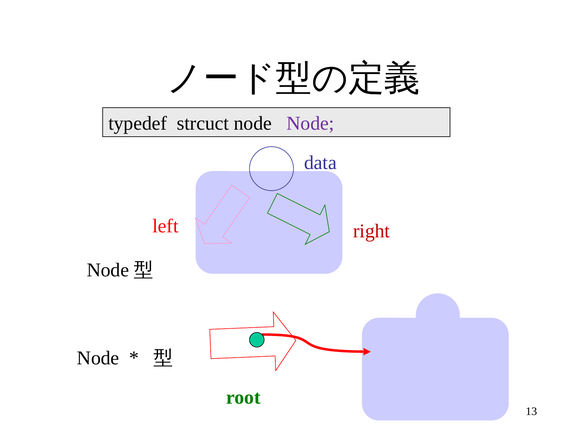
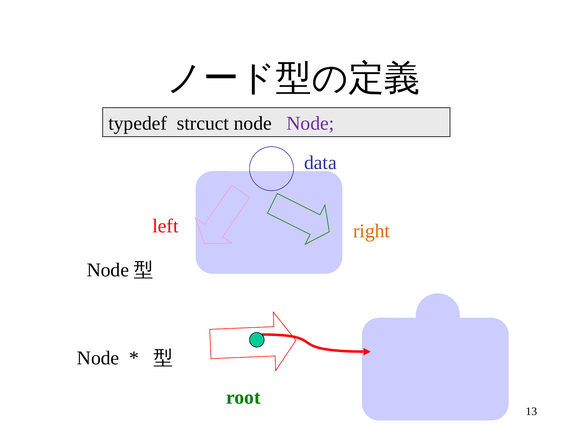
right colour: red -> orange
